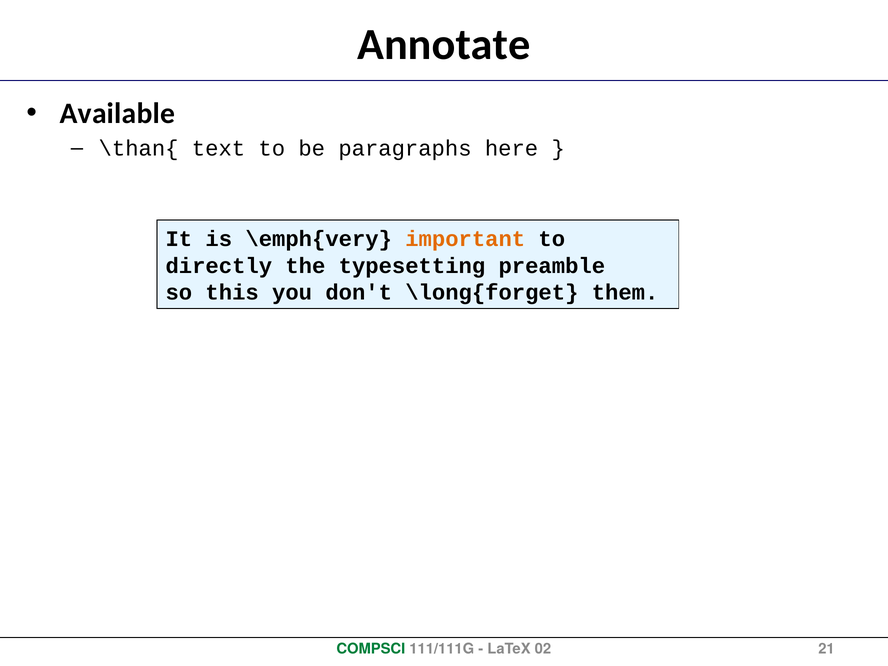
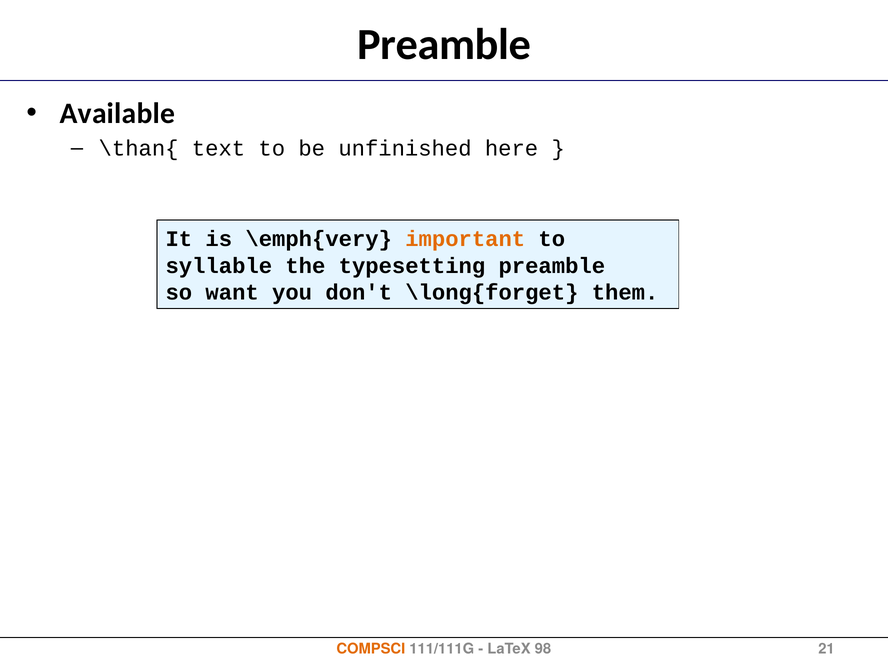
Annotate at (444, 45): Annotate -> Preamble
paragraphs: paragraphs -> unfinished
directly: directly -> syllable
this: this -> want
COMPSCI colour: green -> orange
02: 02 -> 98
